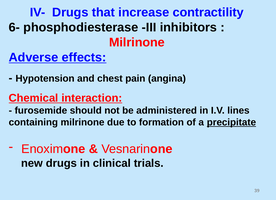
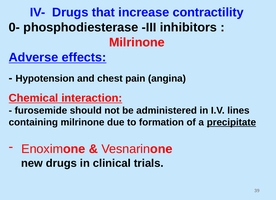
6-: 6- -> 0-
